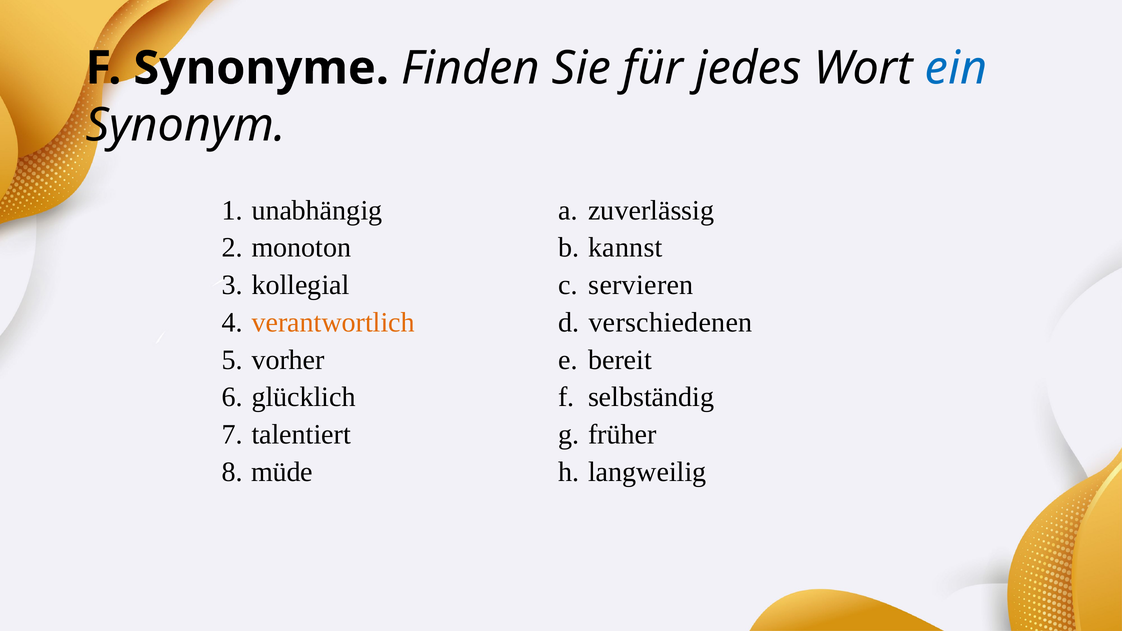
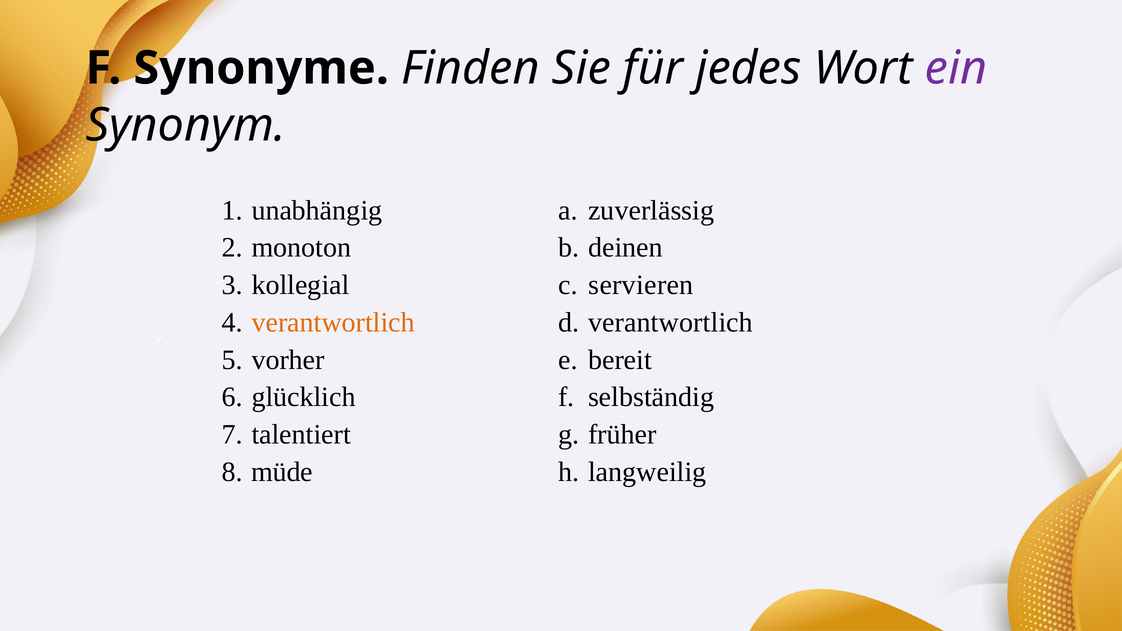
ein colour: blue -> purple
kannst: kannst -> deinen
d verschiedenen: verschiedenen -> verantwortlich
